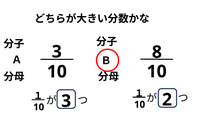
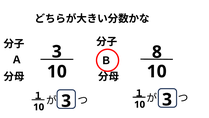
3 2: 2 -> 3
